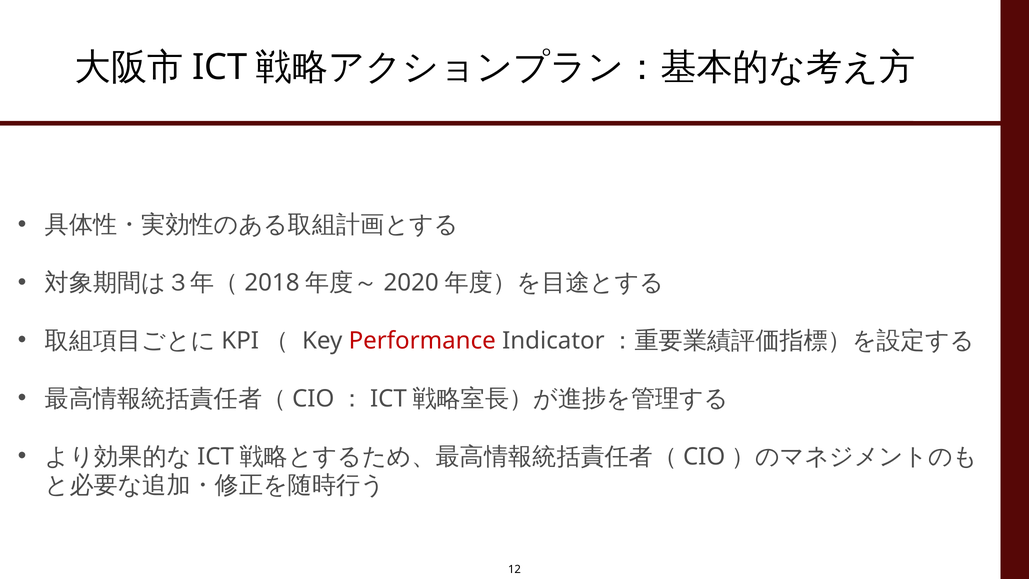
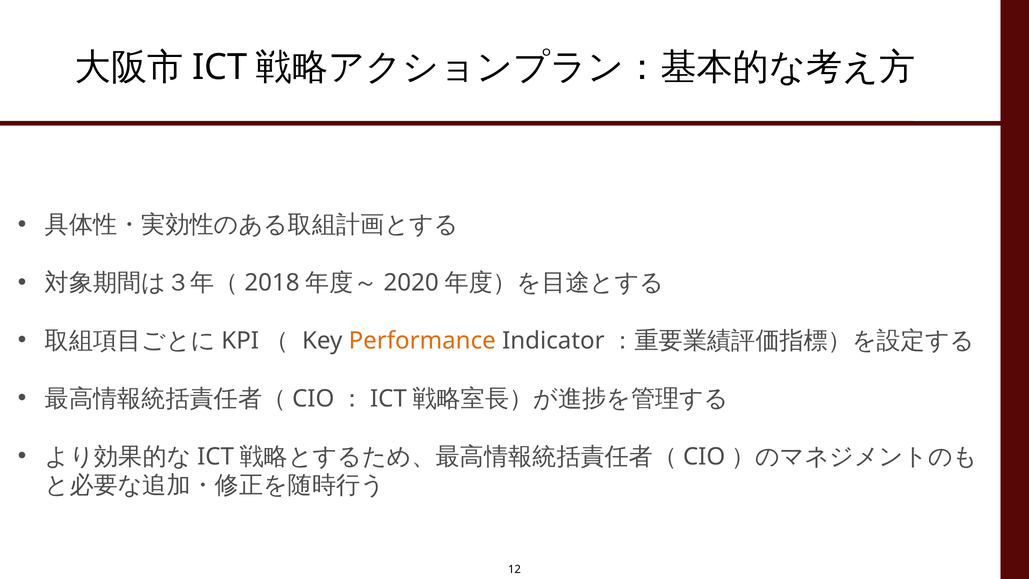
Performance colour: red -> orange
